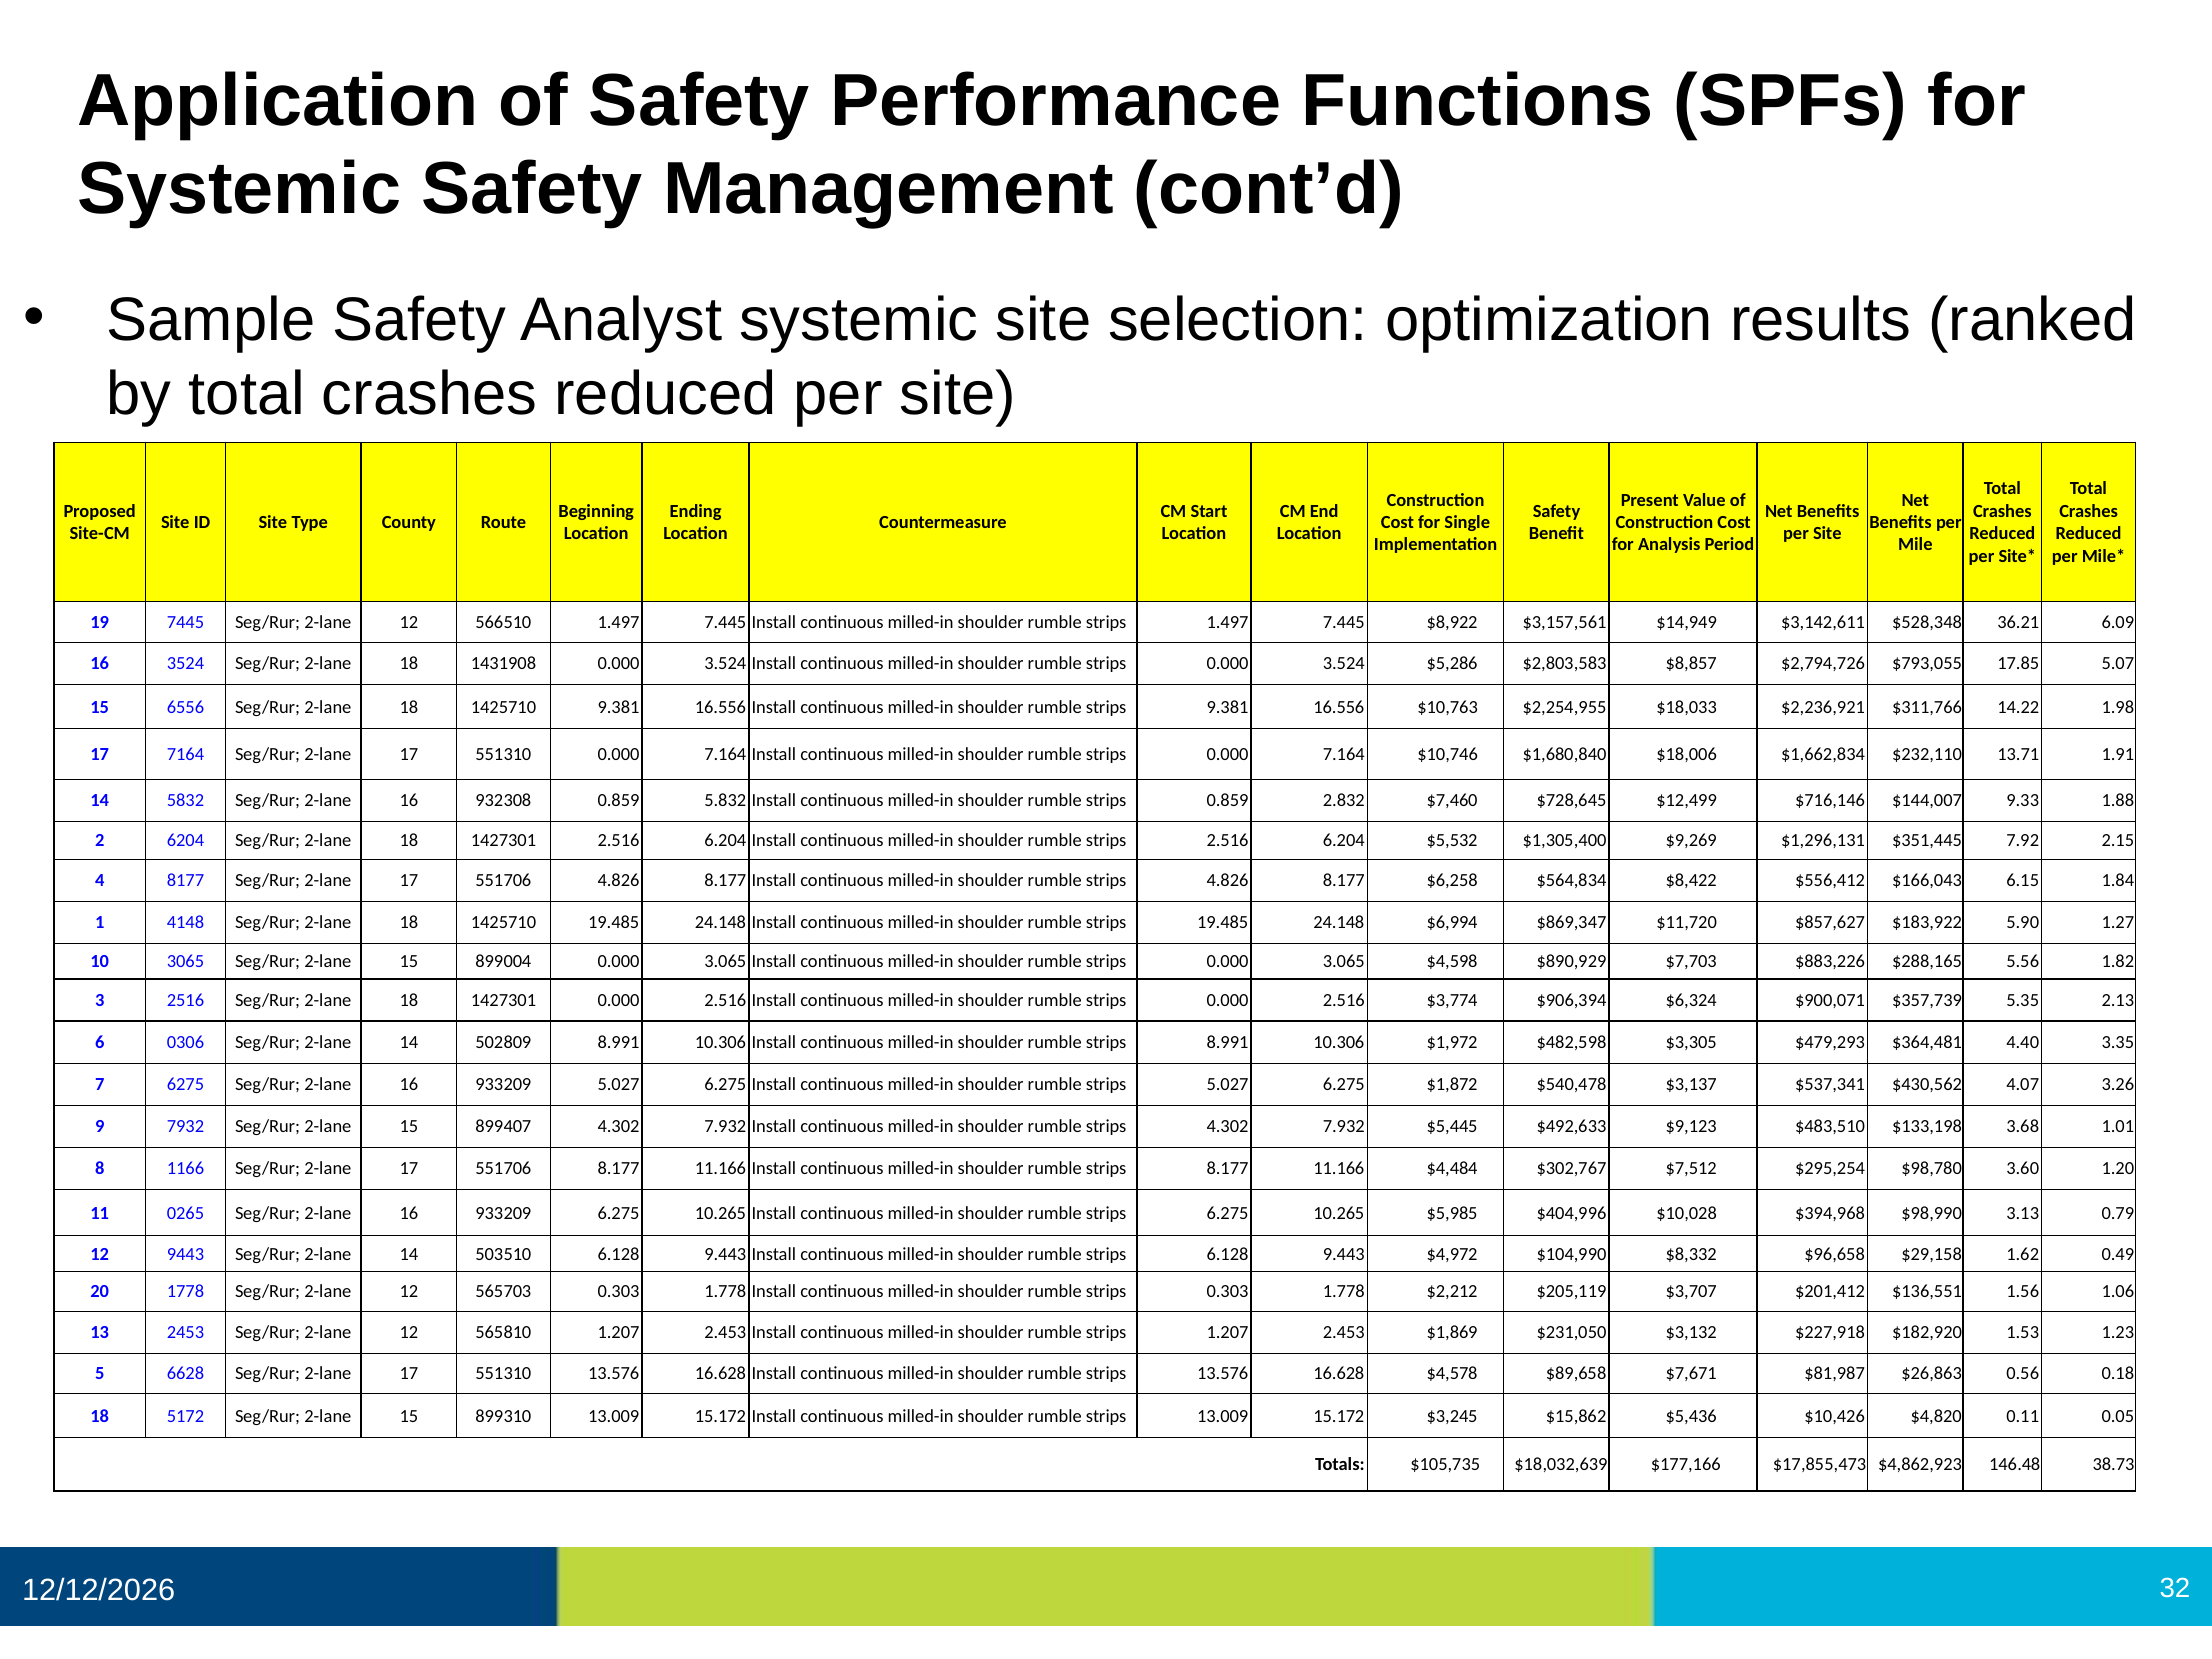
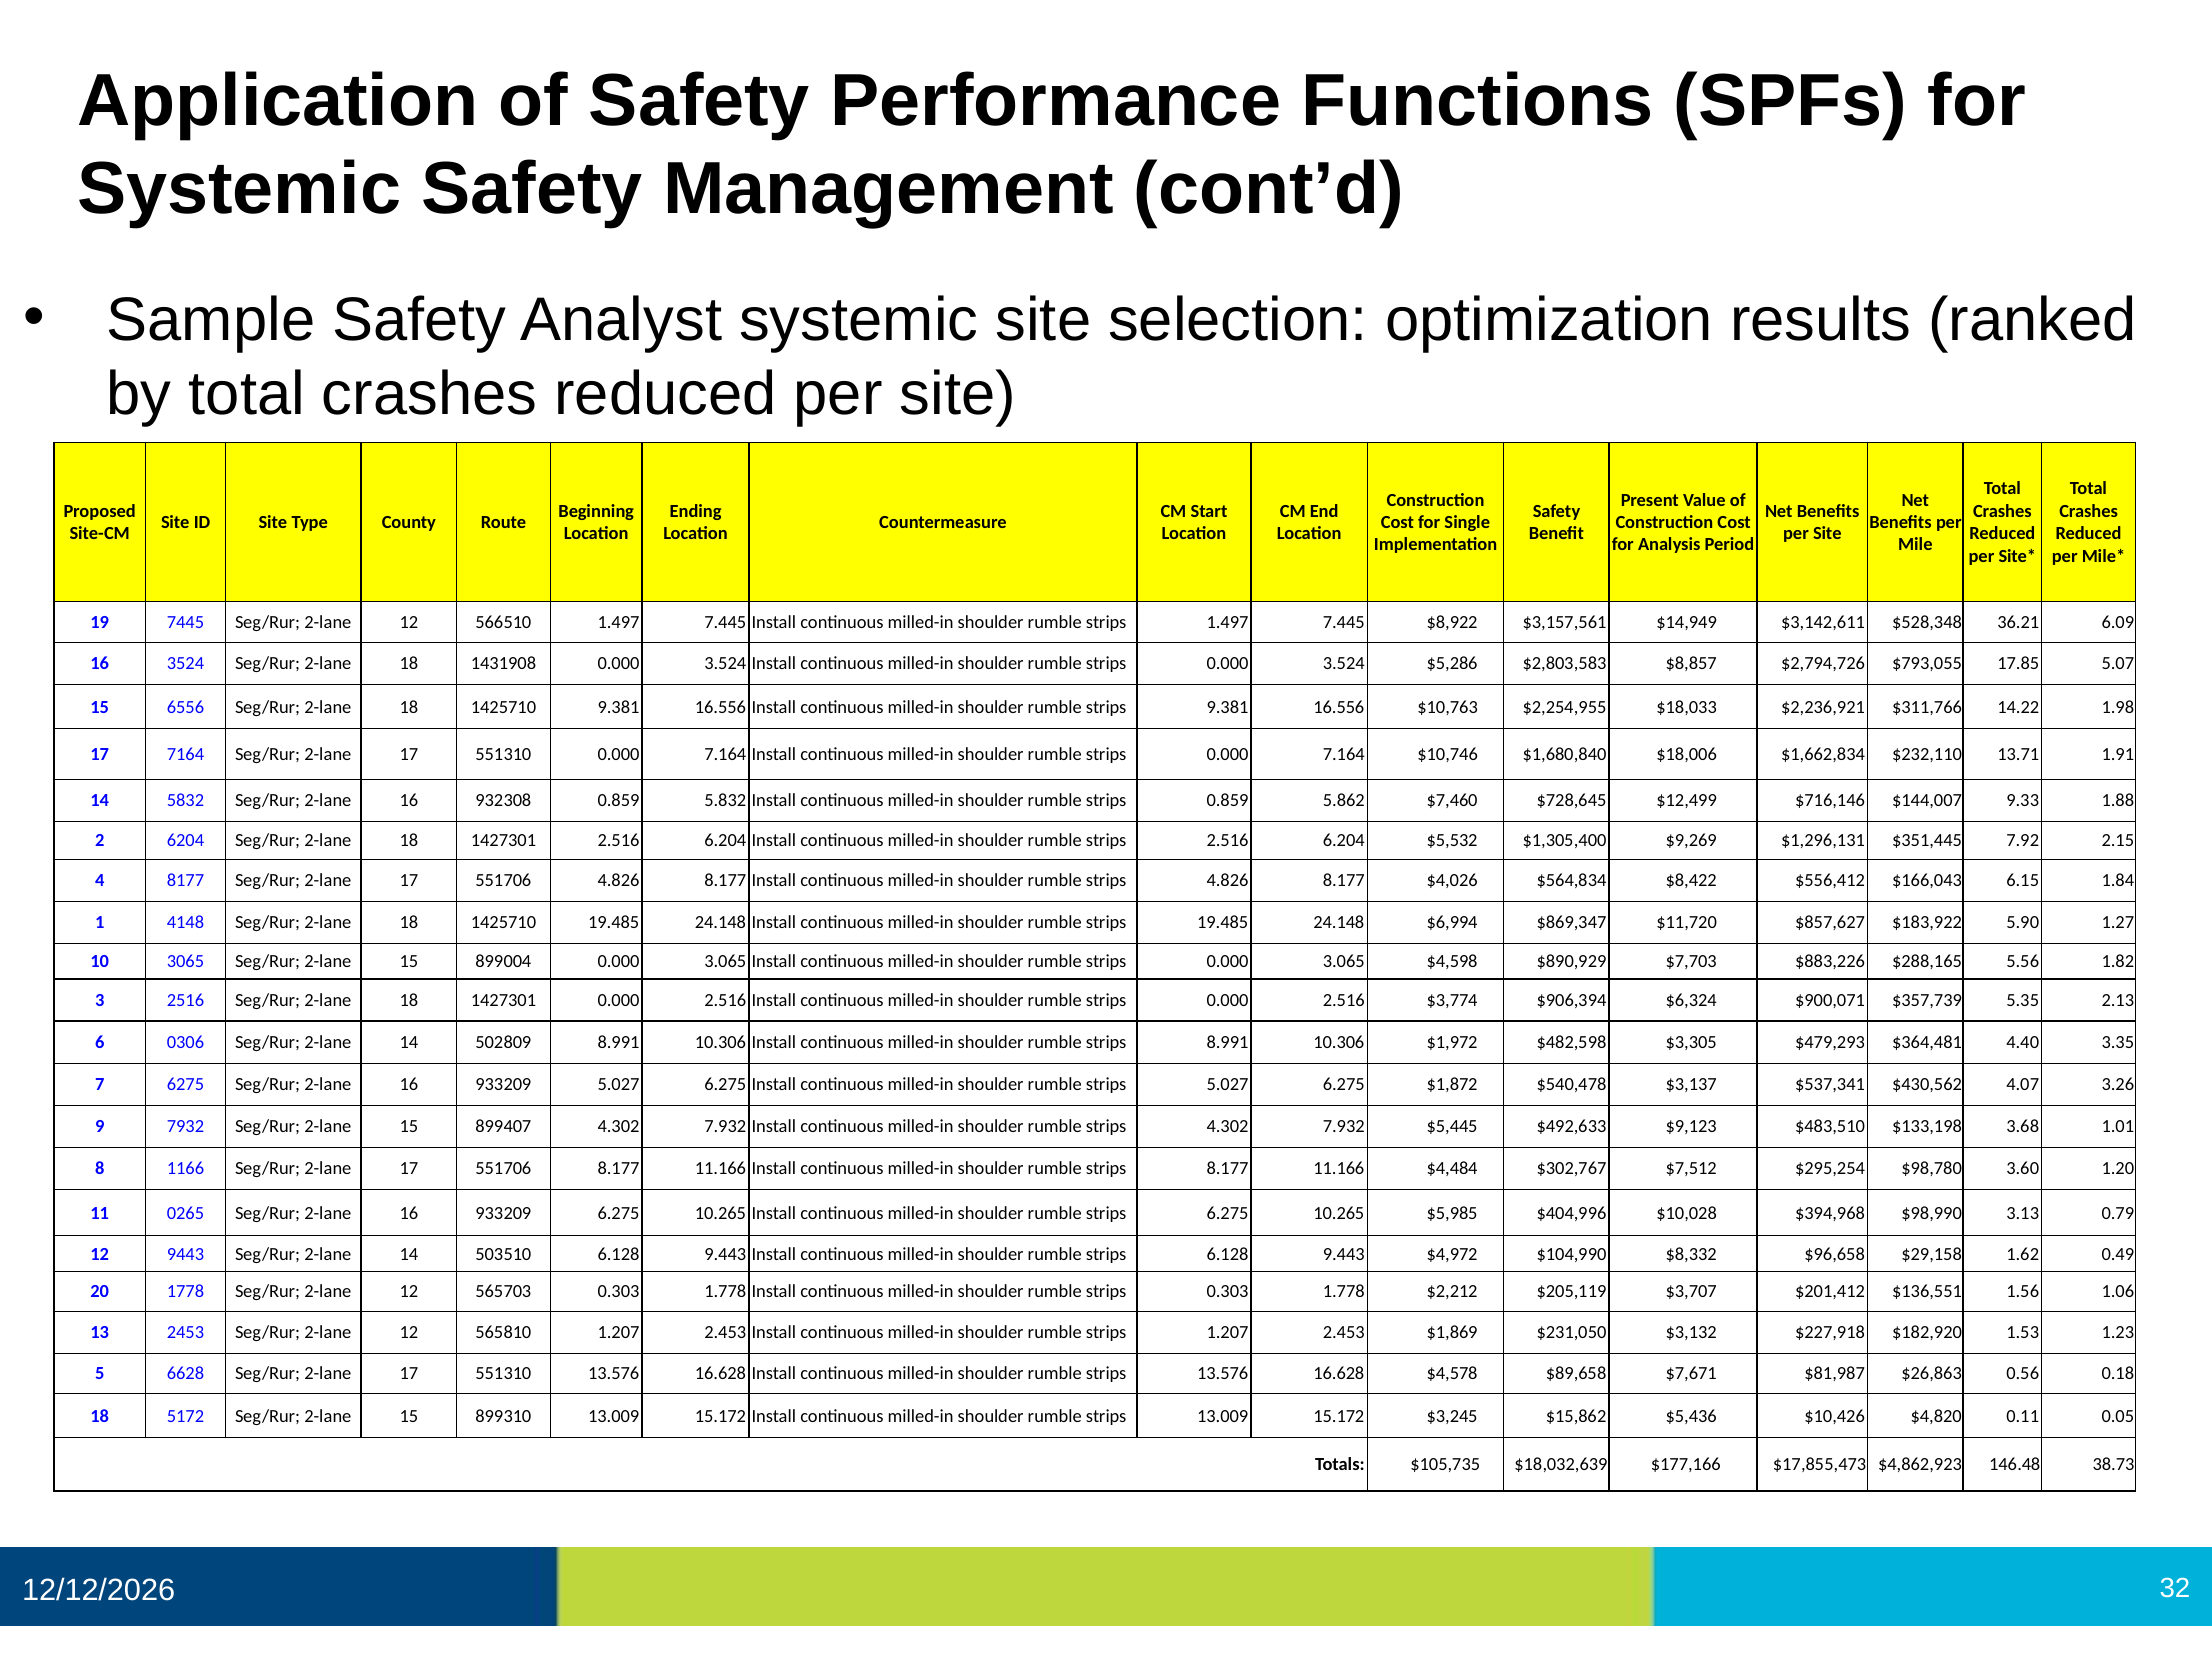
2.832: 2.832 -> 5.862
$6,258: $6,258 -> $4,026
